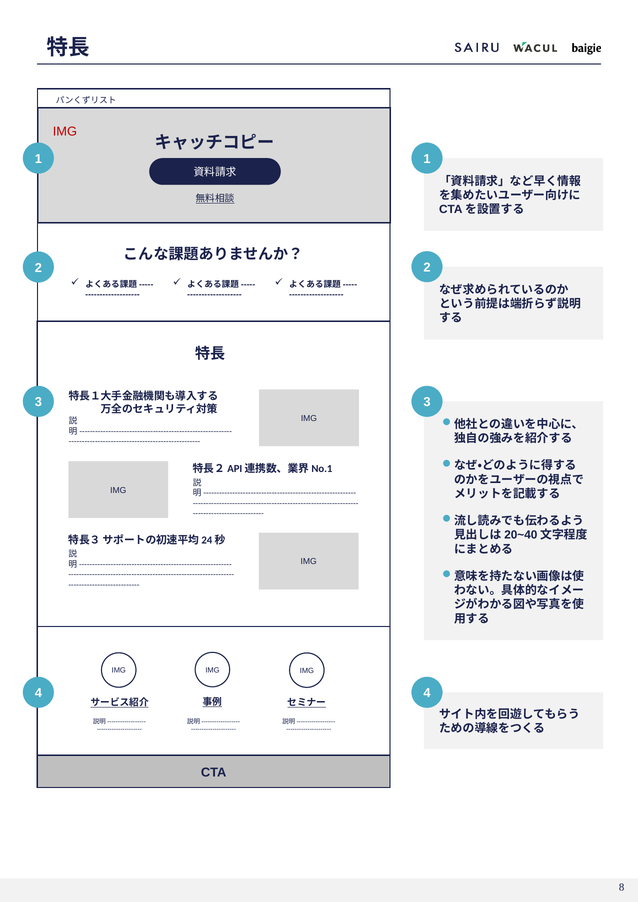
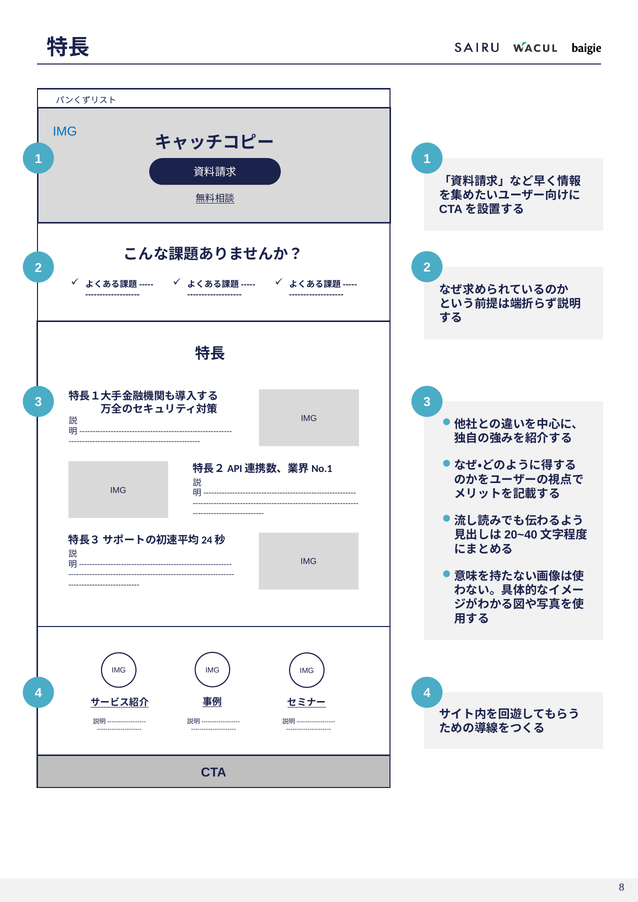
IMG at (65, 132) colour: red -> blue
